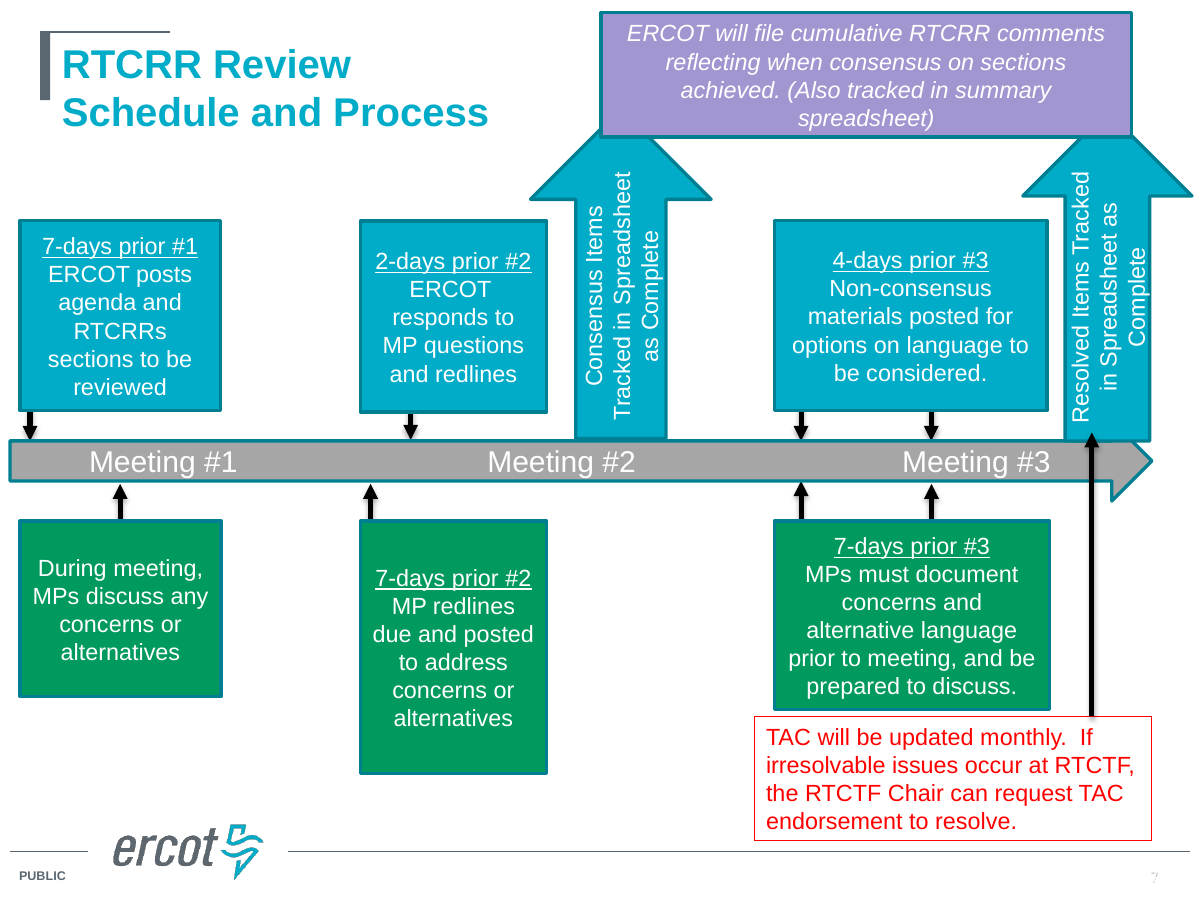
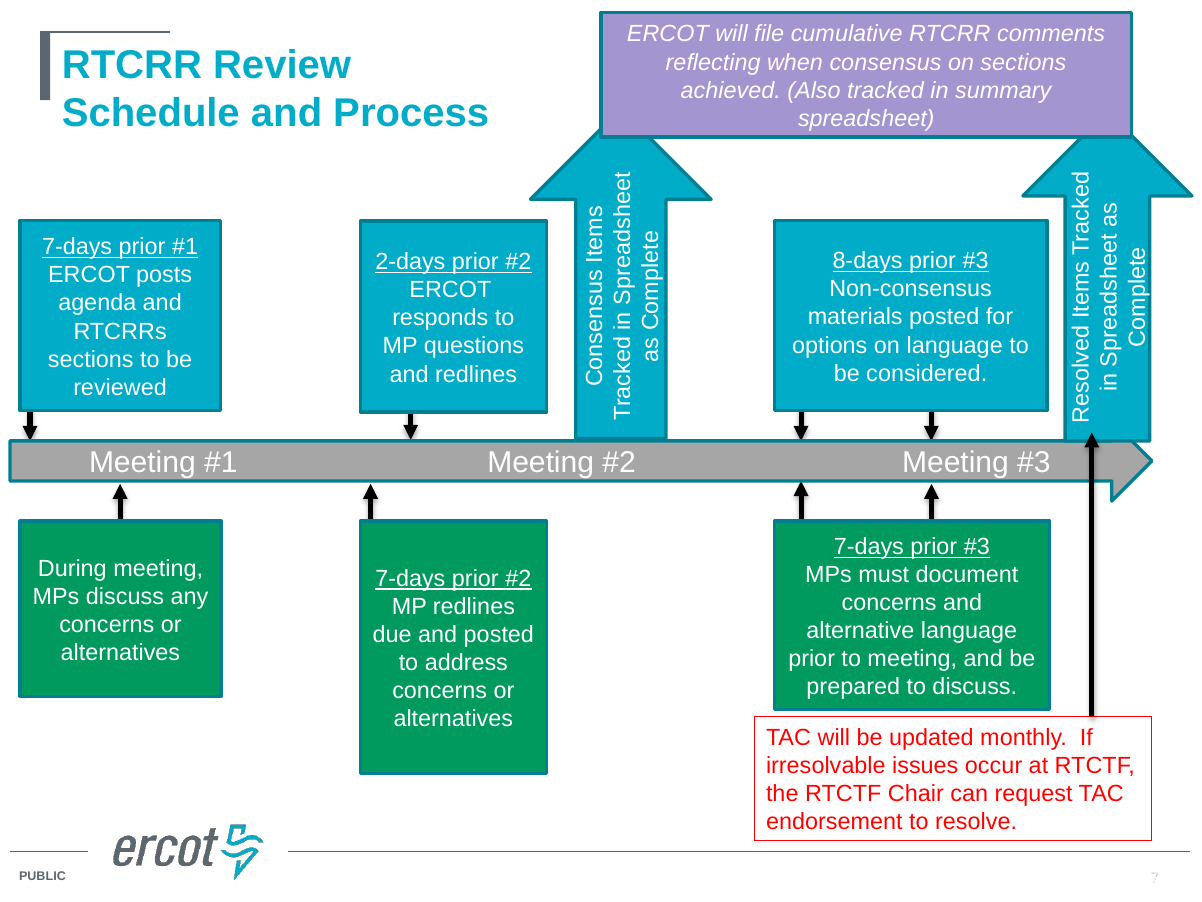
4-days: 4-days -> 8-days
